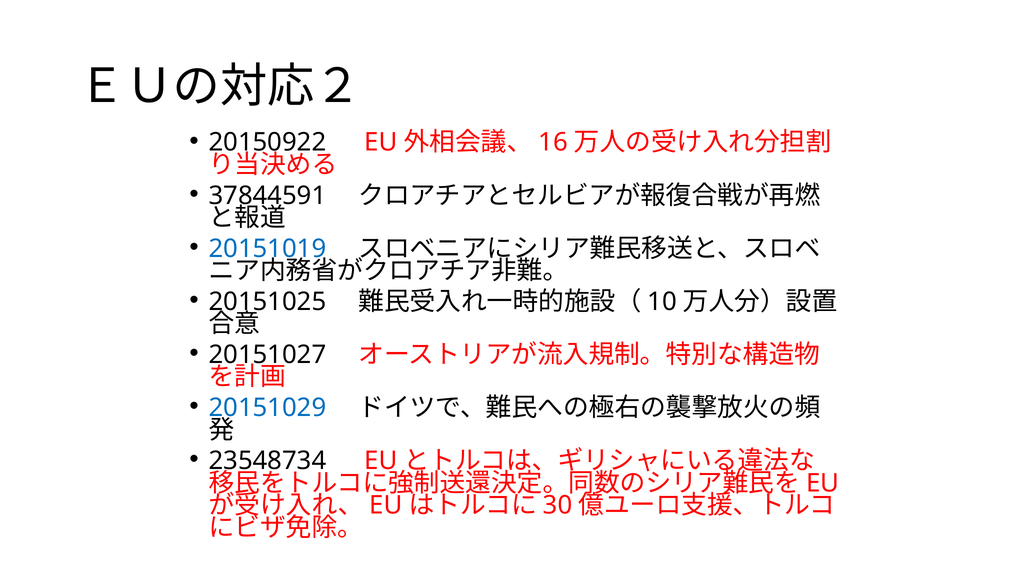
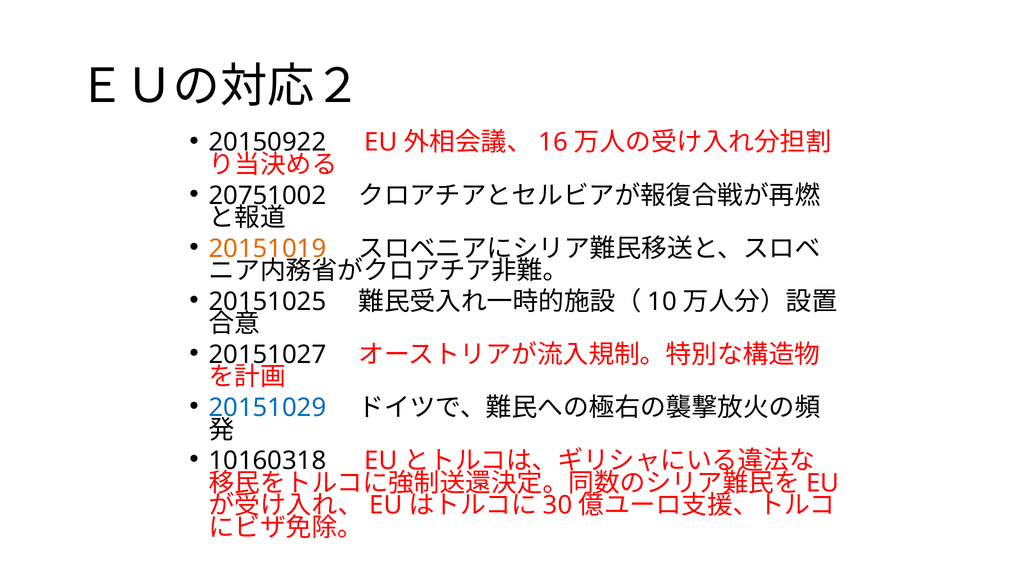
37844591: 37844591 -> 20751002
20151019 colour: blue -> orange
23548734: 23548734 -> 10160318
